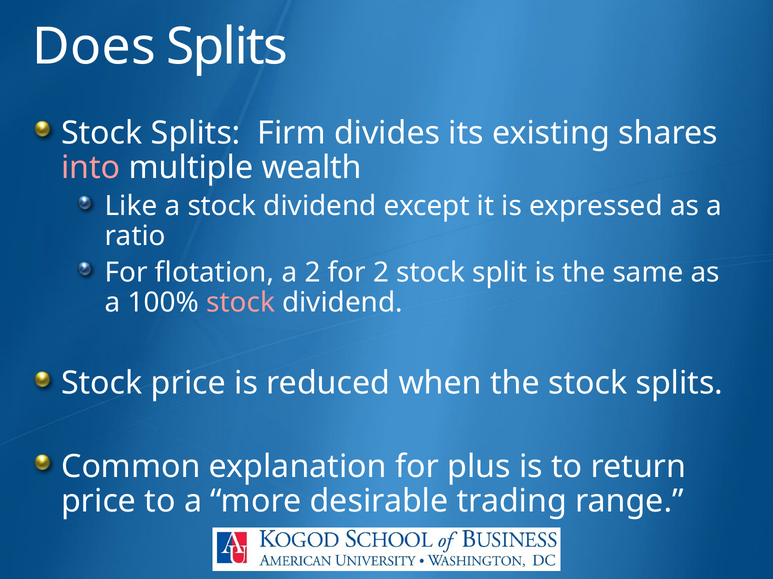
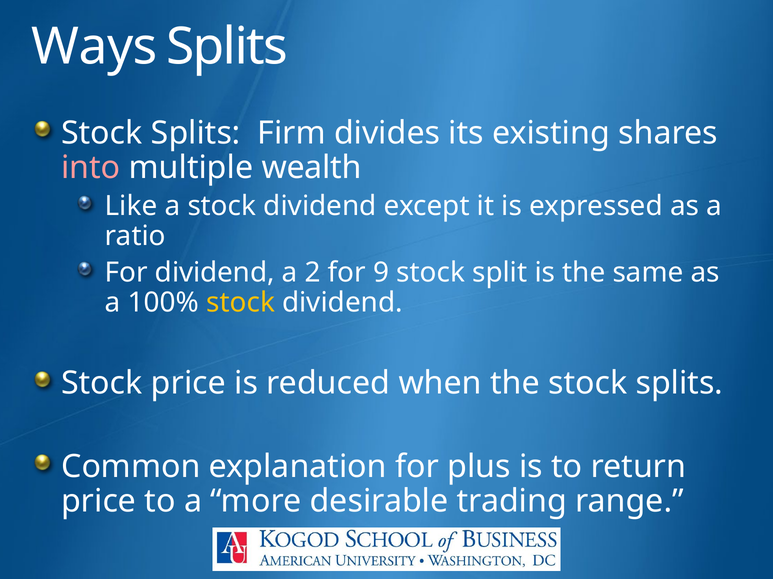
Does: Does -> Ways
For flotation: flotation -> dividend
for 2: 2 -> 9
stock at (241, 303) colour: pink -> yellow
